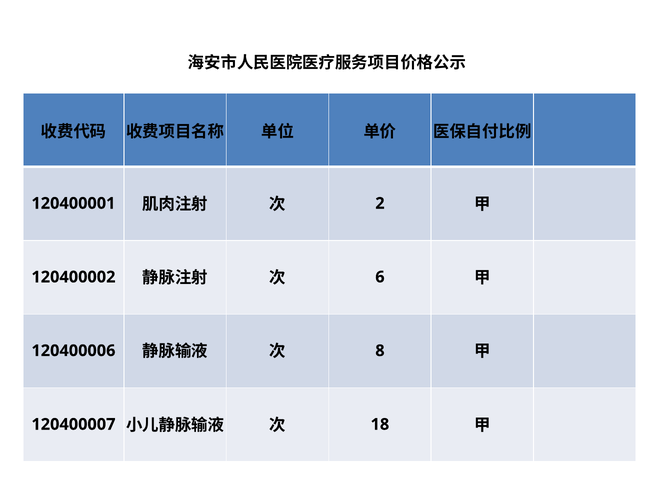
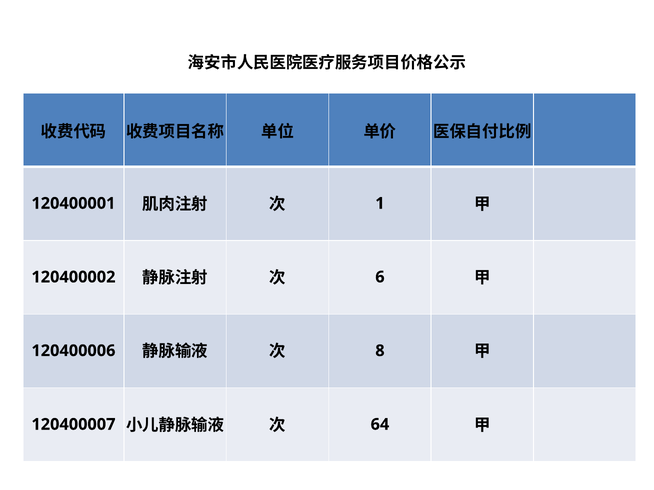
2: 2 -> 1
18: 18 -> 64
